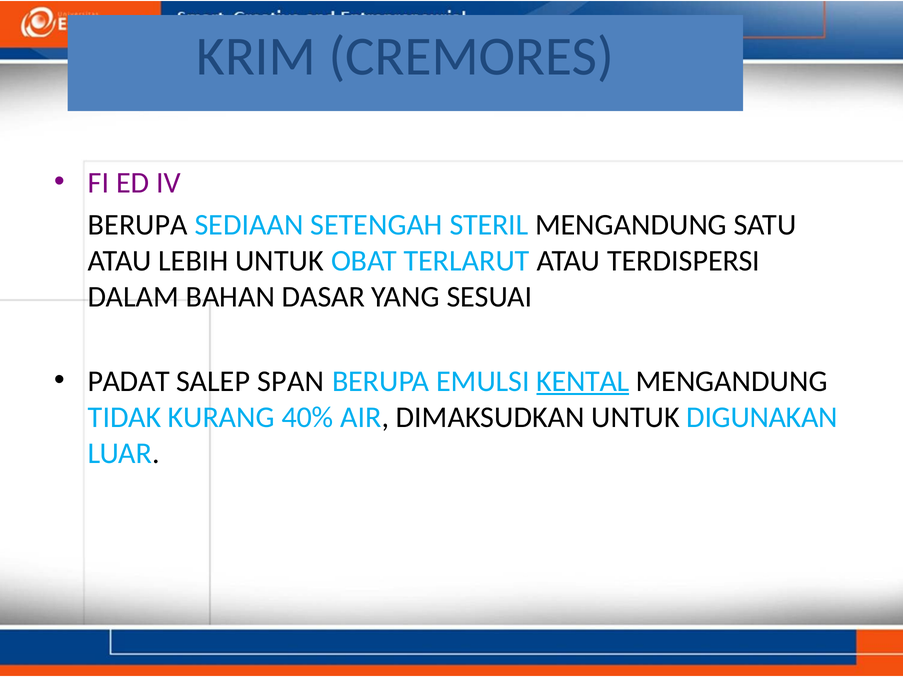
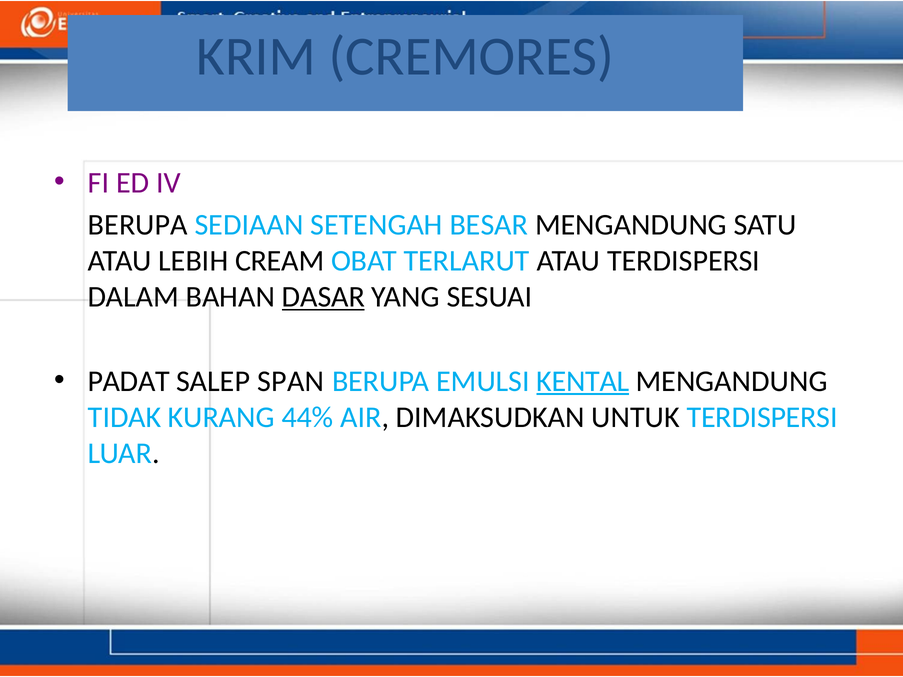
STERIL: STERIL -> BESAR
LEBIH UNTUK: UNTUK -> CREAM
DASAR underline: none -> present
40%: 40% -> 44%
UNTUK DIGUNAKAN: DIGUNAKAN -> TERDISPERSI
